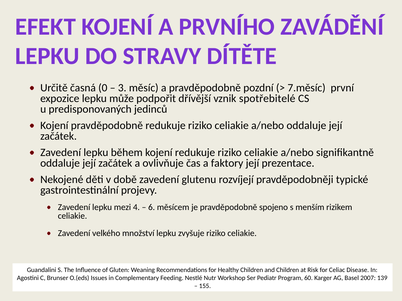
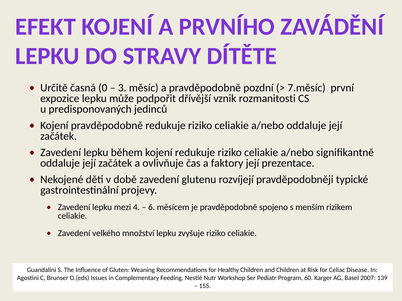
spotřebitelé: spotřebitelé -> rozmanitosti
